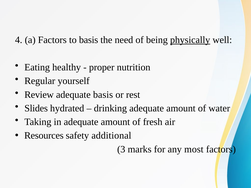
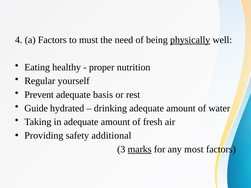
to basis: basis -> must
Review: Review -> Prevent
Slides: Slides -> Guide
Resources: Resources -> Providing
marks underline: none -> present
